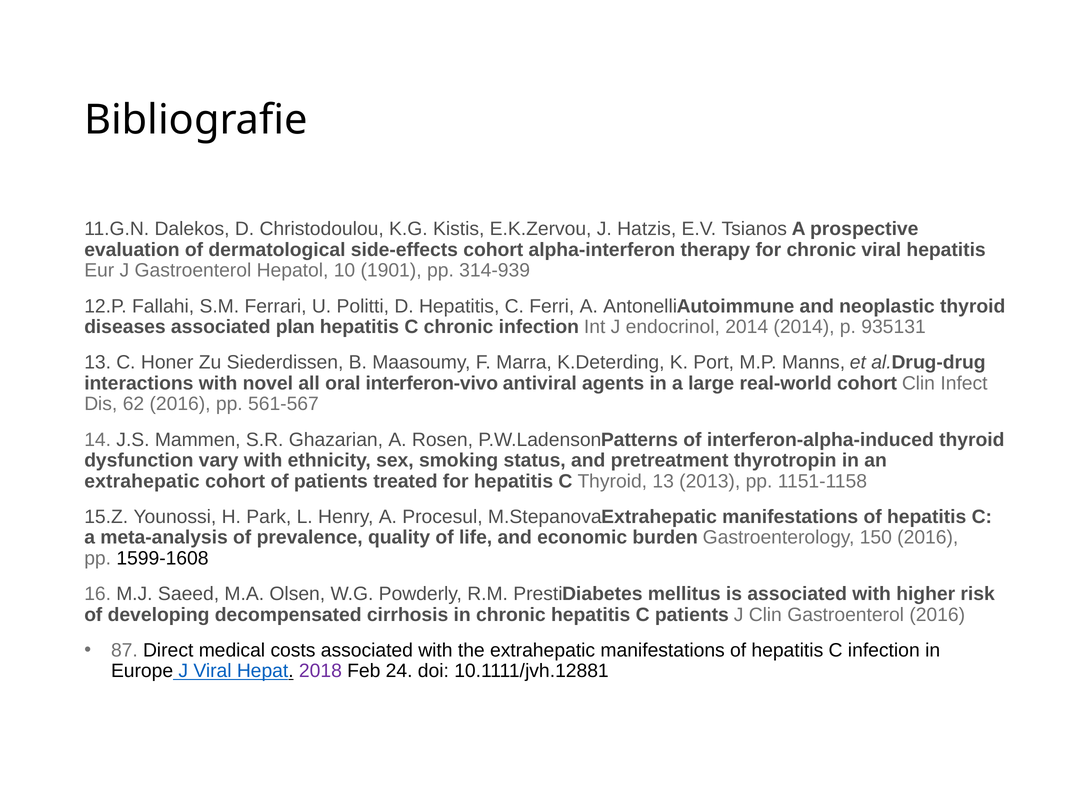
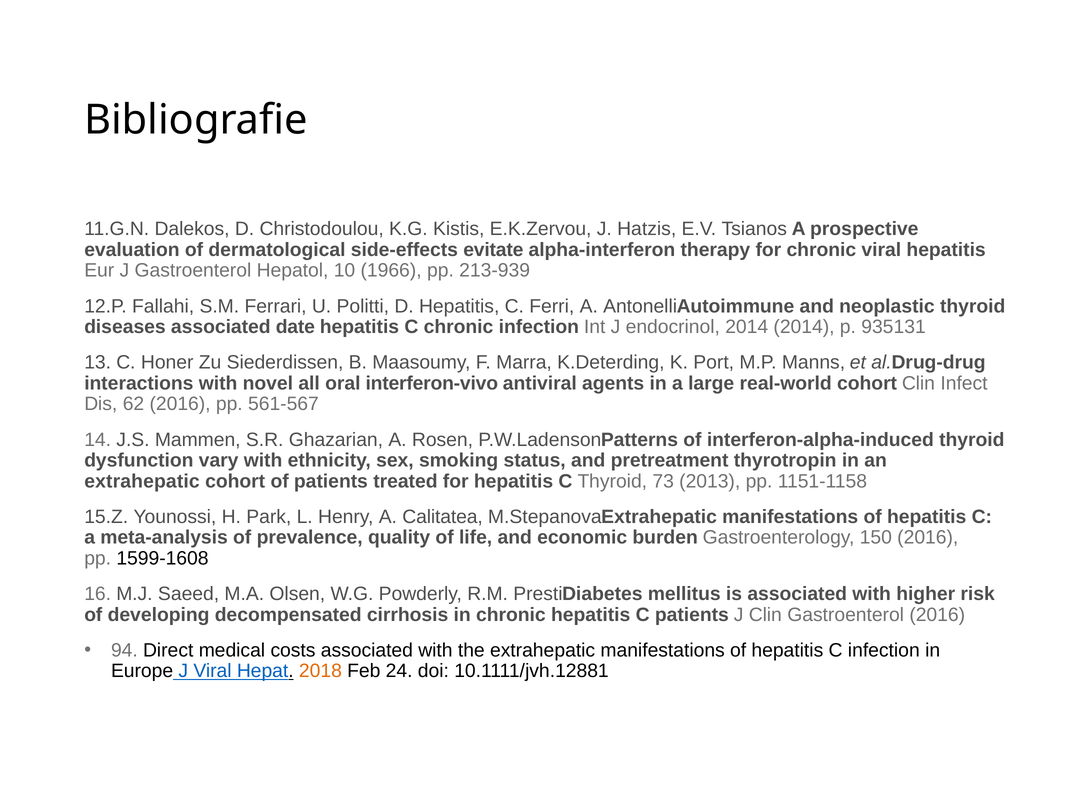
side-effects cohort: cohort -> evitate
1901: 1901 -> 1966
314-939: 314-939 -> 213-939
plan: plan -> date
Thyroid 13: 13 -> 73
Procesul: Procesul -> Calitatea
87: 87 -> 94
2018 colour: purple -> orange
